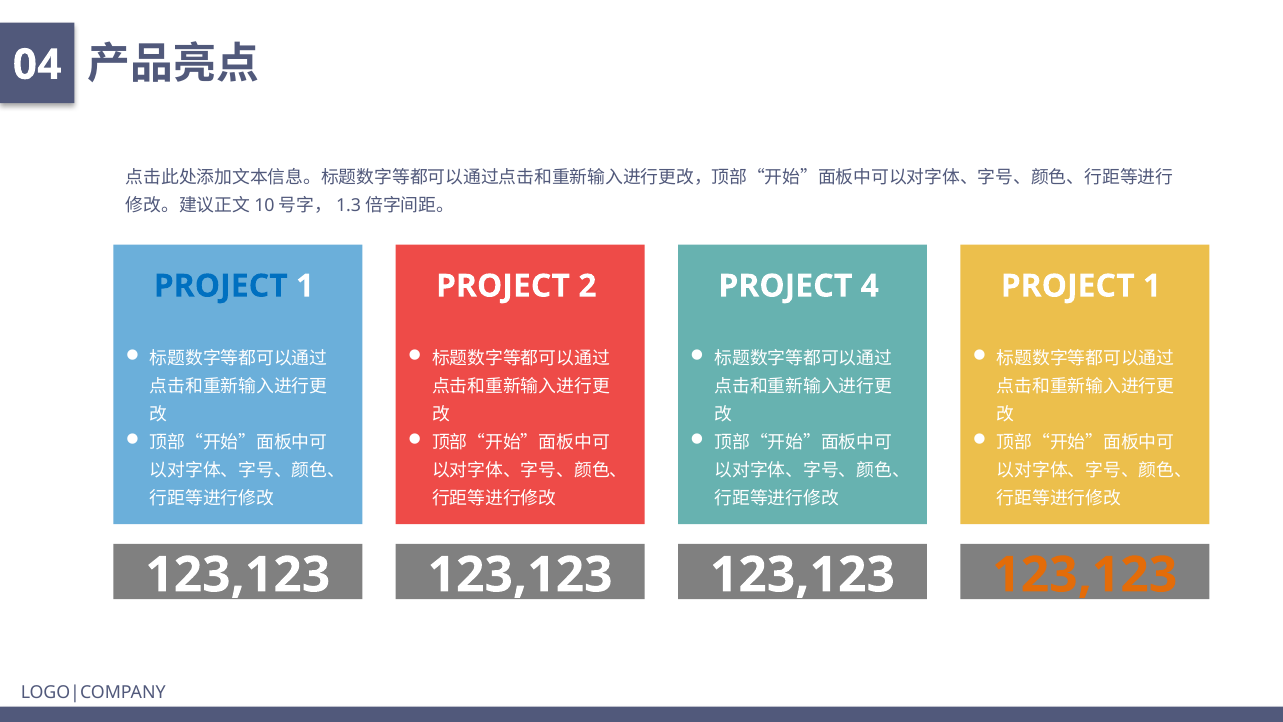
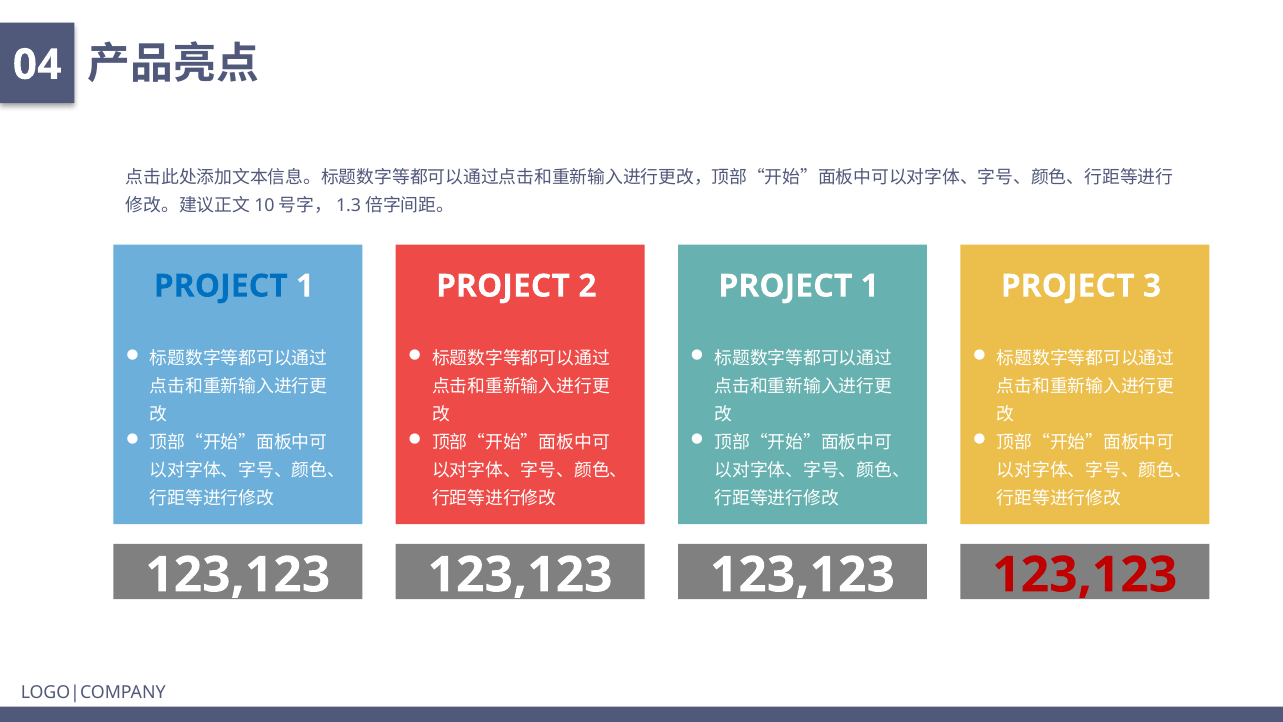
4 at (870, 286): 4 -> 1
1 at (1152, 286): 1 -> 3
123,123 at (1085, 575) colour: orange -> red
